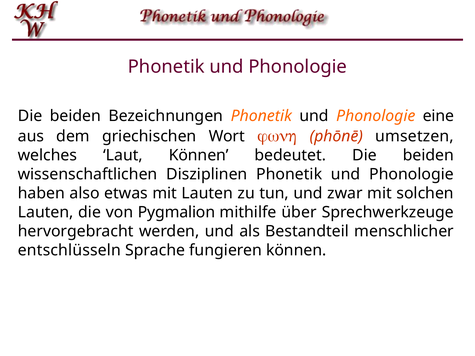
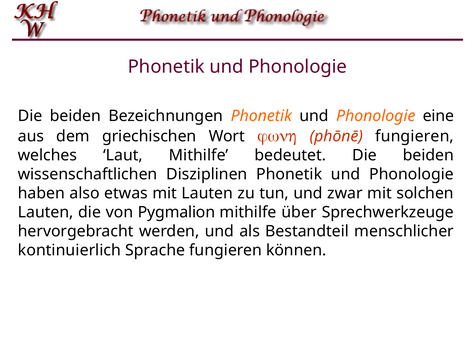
phōnē umsetzen: umsetzen -> fungieren
Laut Können: Können -> Mithilfe
entschlüsseln: entschlüsseln -> kontinuierlich
